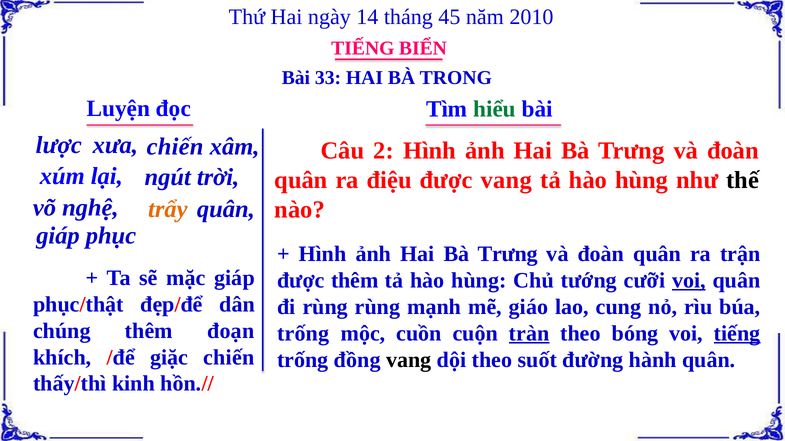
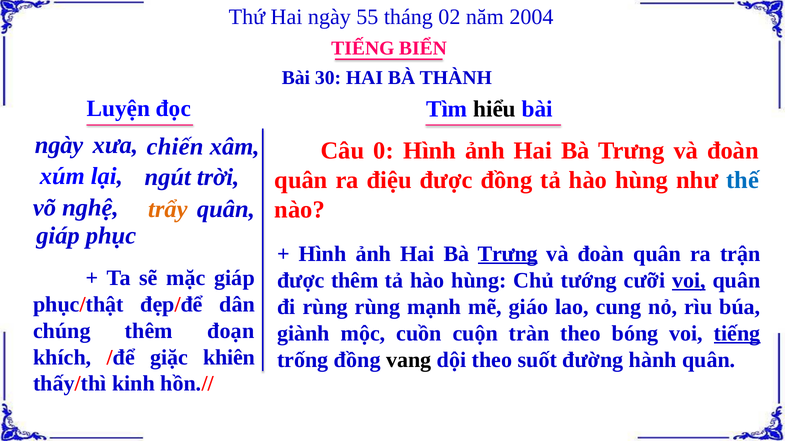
14: 14 -> 55
45: 45 -> 02
2010: 2010 -> 2004
33: 33 -> 30
TRONG: TRONG -> THÀNH
hiểu colour: green -> black
lược at (59, 145): lược -> ngày
2: 2 -> 0
được vang: vang -> đồng
thế colour: black -> blue
Trưng at (508, 254) underline: none -> present
trống at (303, 333): trống -> giành
tràn underline: present -> none
giặc chiến: chiến -> khiên
